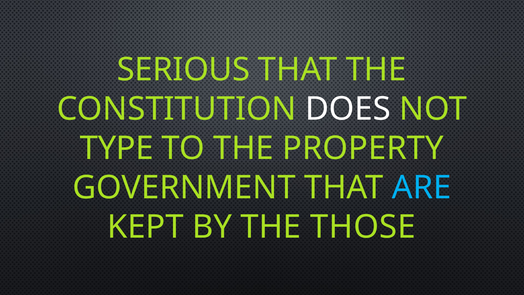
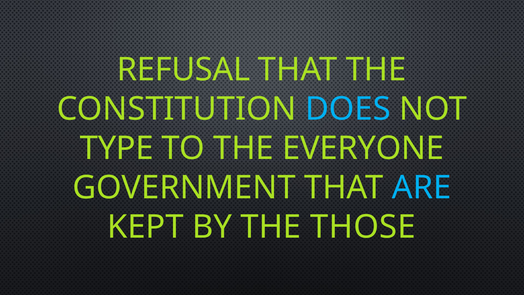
SERIOUS: SERIOUS -> REFUSAL
DOES colour: white -> light blue
PROPERTY: PROPERTY -> EVERYONE
